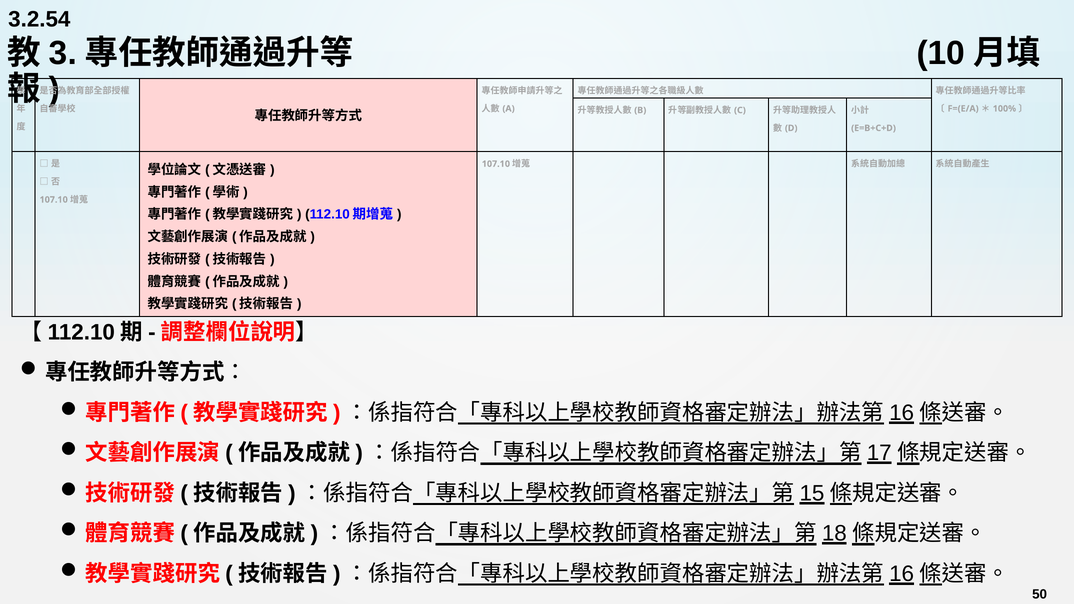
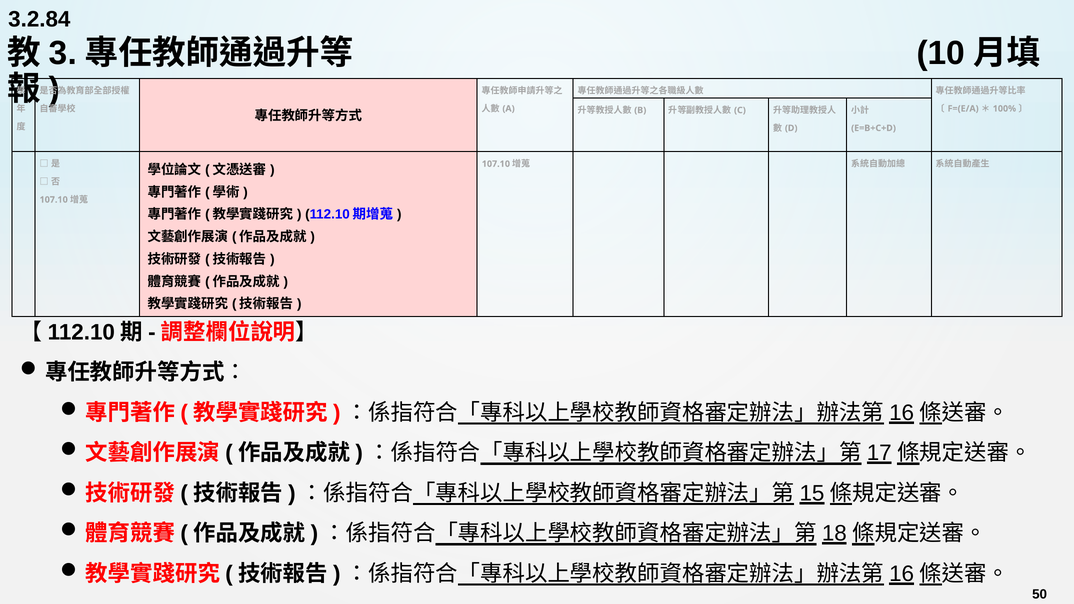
3.2.54: 3.2.54 -> 3.2.84
